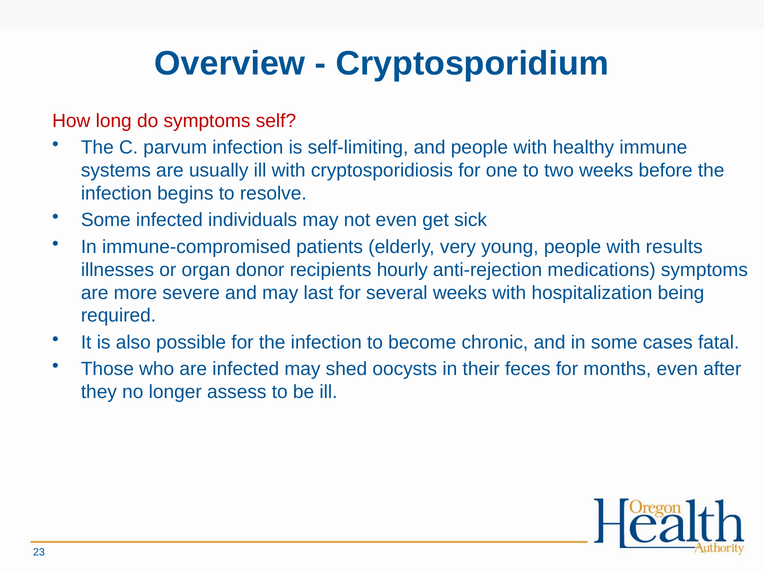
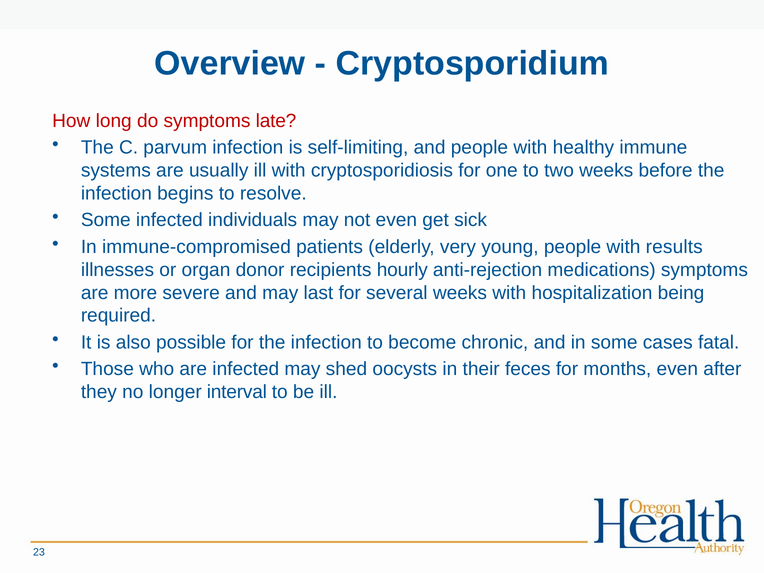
self: self -> late
assess: assess -> interval
